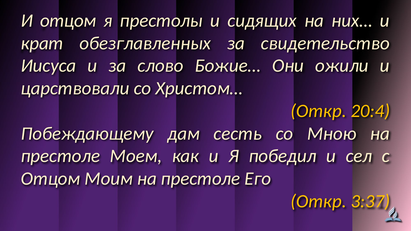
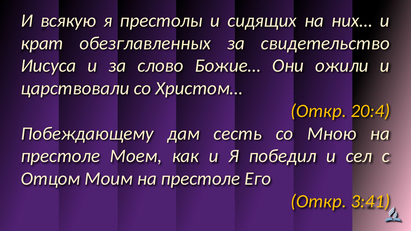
И отцом: отцом -> всякую
3:37: 3:37 -> 3:41
